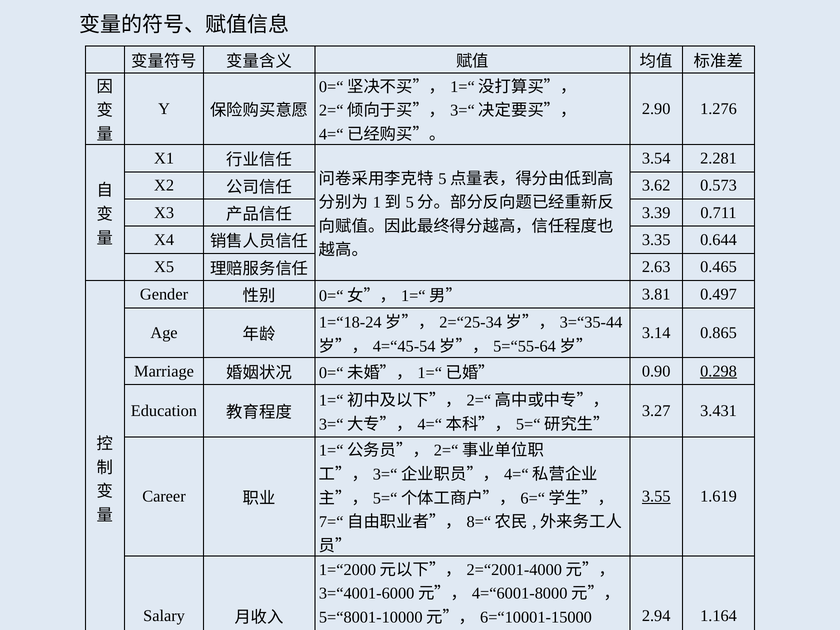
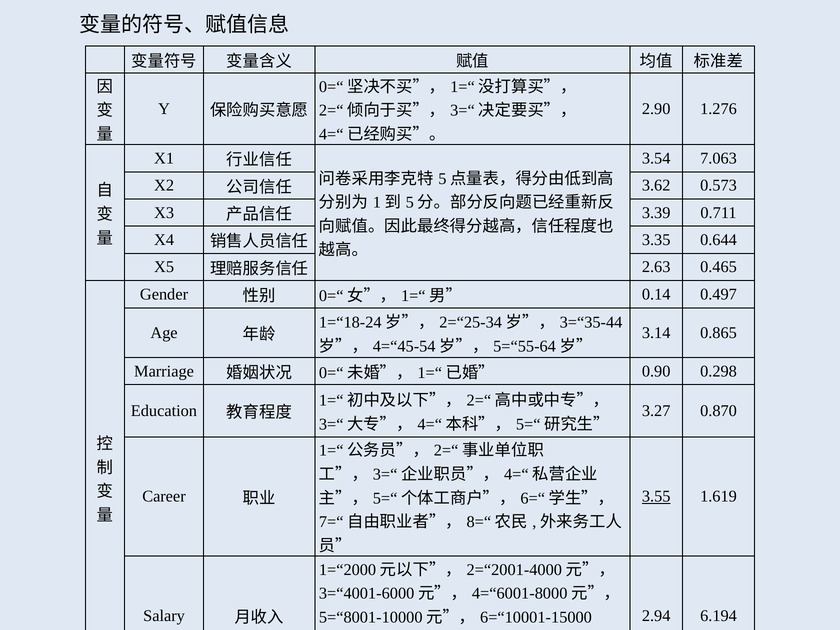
2.281: 2.281 -> 7.063
3.81: 3.81 -> 0.14
0.298 underline: present -> none
3.431: 3.431 -> 0.870
1.164: 1.164 -> 6.194
